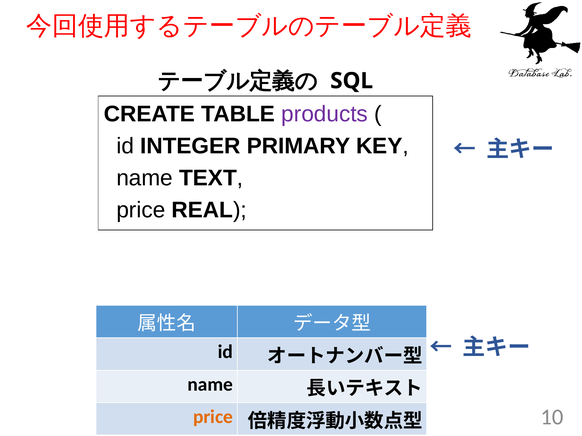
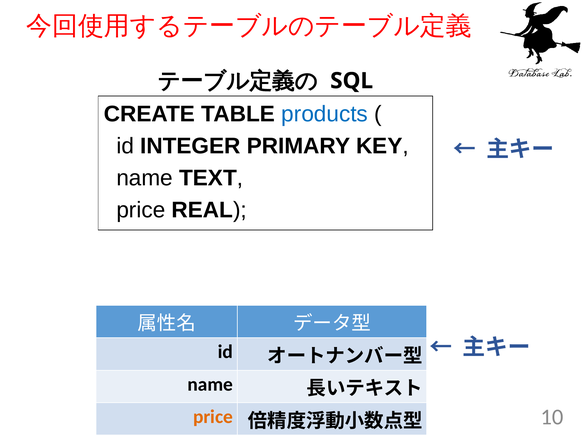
products colour: purple -> blue
